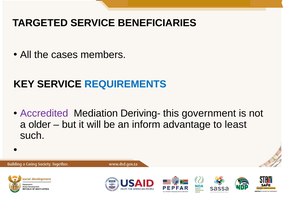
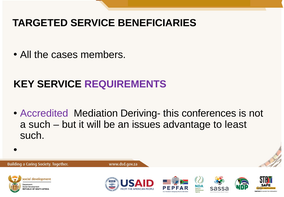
REQUIREMENTS colour: blue -> purple
government: government -> conferences
a older: older -> such
inform: inform -> issues
